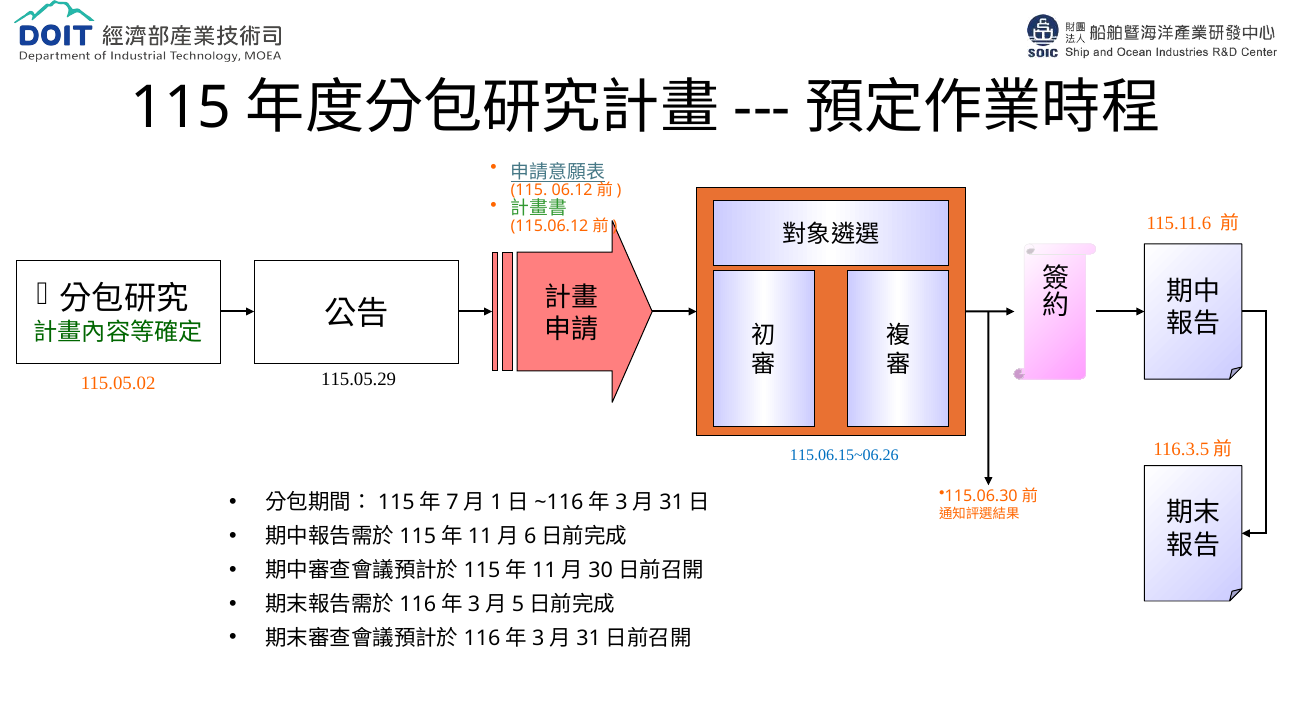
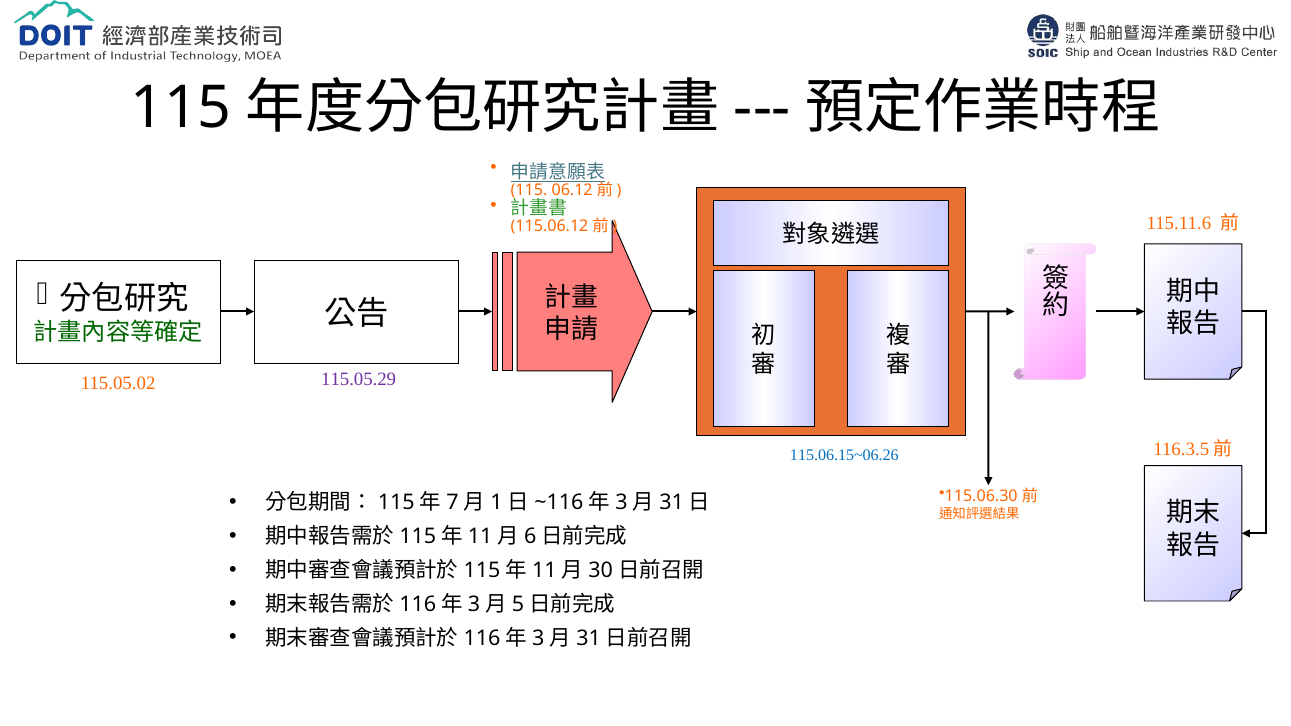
115.05.29 colour: black -> purple
